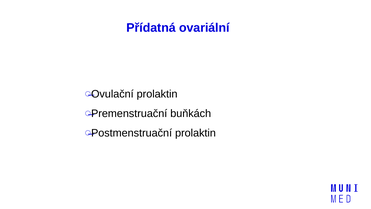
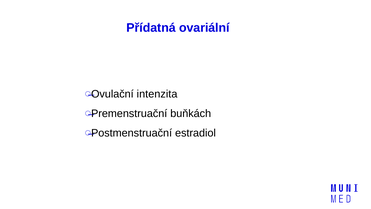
Ovulační prolaktin: prolaktin -> intenzita
Postmenstruační prolaktin: prolaktin -> estradiol
